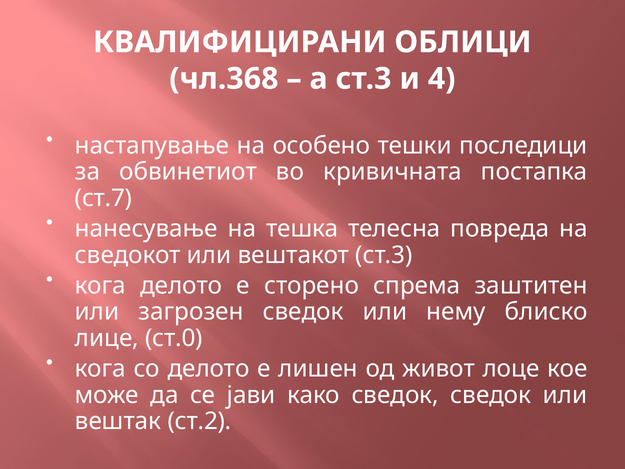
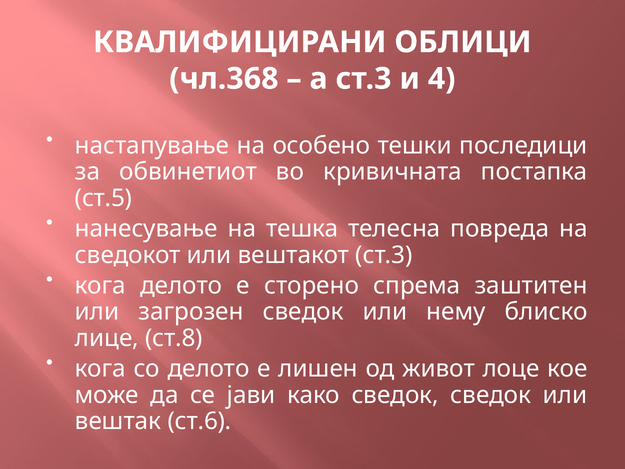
ст.7: ст.7 -> ст.5
ст.0: ст.0 -> ст.8
ст.2: ст.2 -> ст.6
